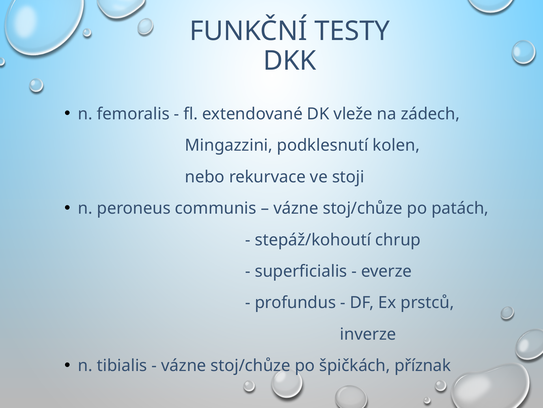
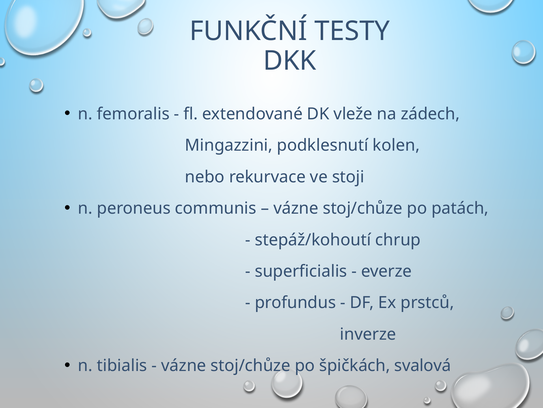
příznak: příznak -> svalová
